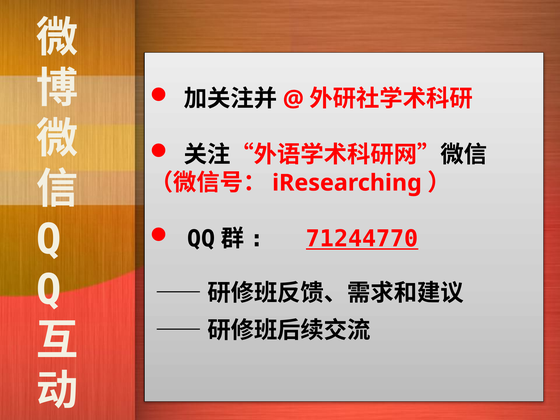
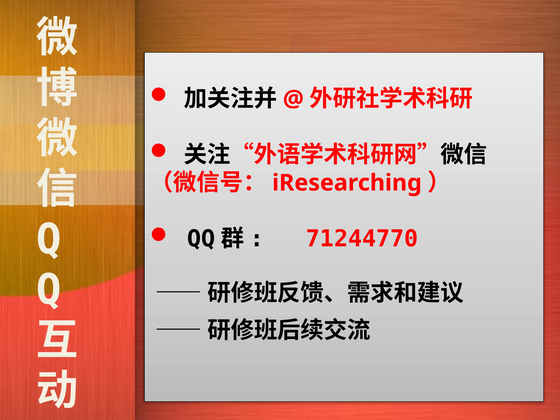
71244770 underline: present -> none
